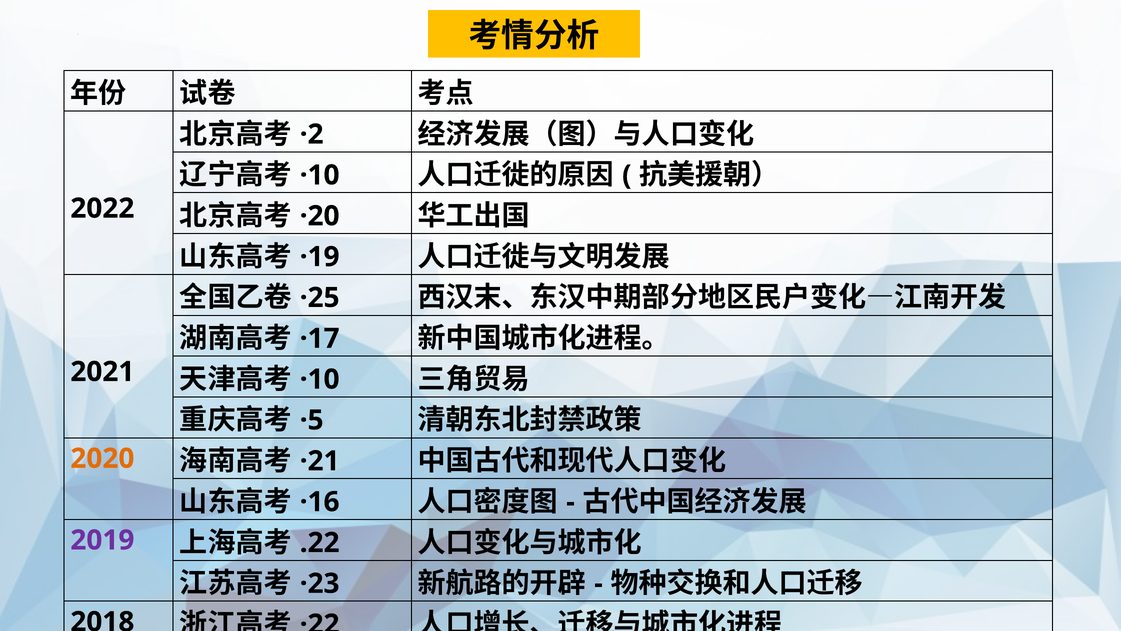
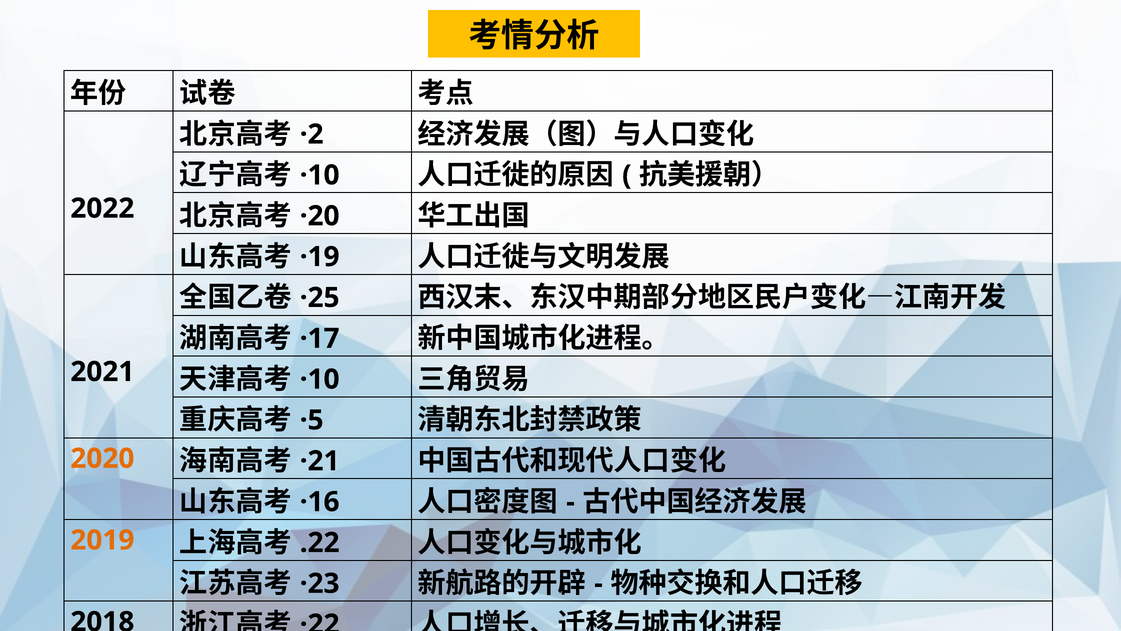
2019 colour: purple -> orange
